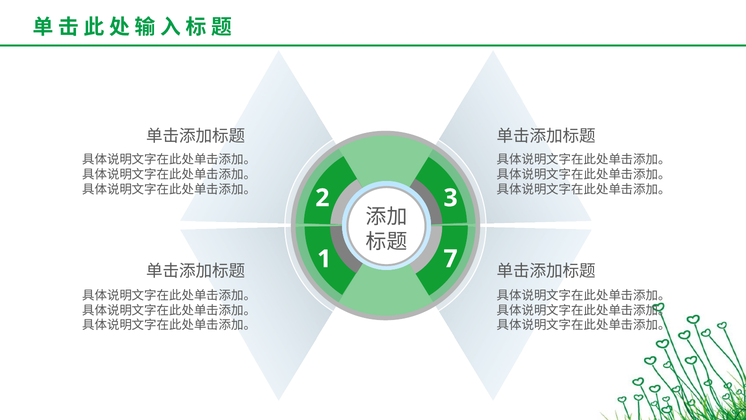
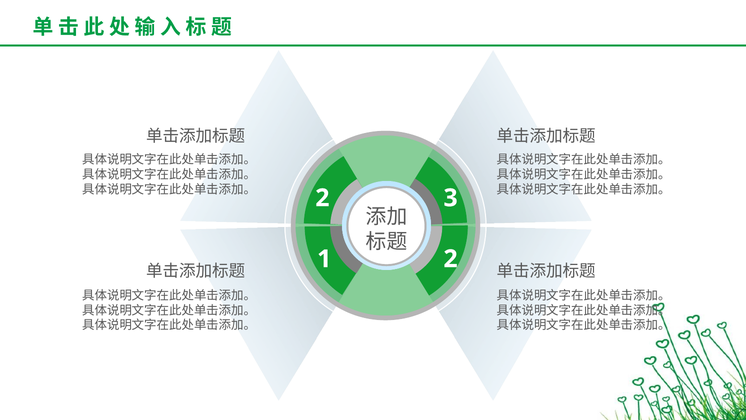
1 7: 7 -> 2
